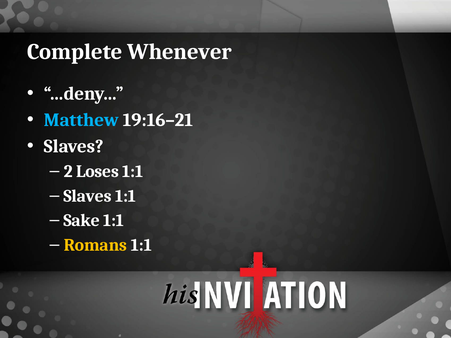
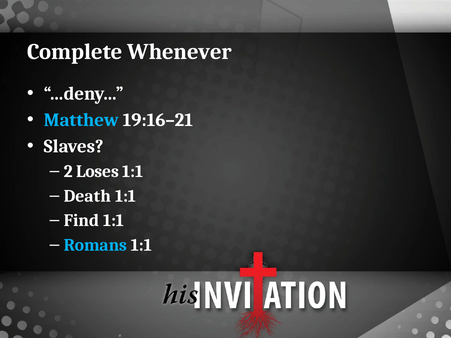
Slaves at (88, 196): Slaves -> Death
Sake: Sake -> Find
Romans colour: yellow -> light blue
